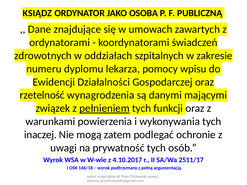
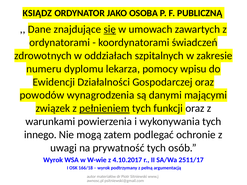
się underline: none -> present
rzetelność: rzetelność -> powodów
inaczej: inaczej -> innego
